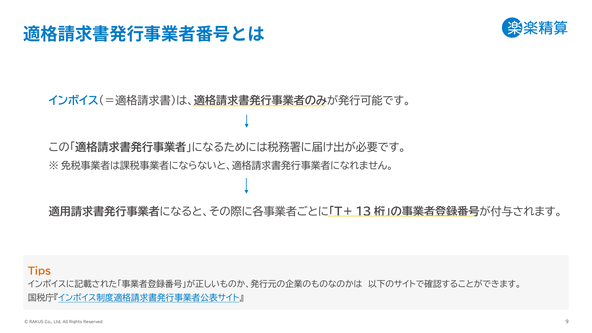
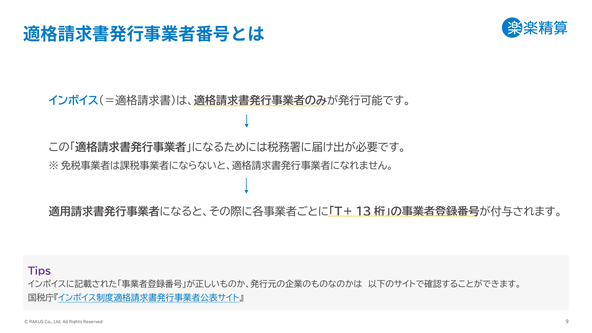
Tips colour: orange -> purple
